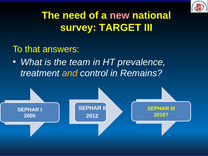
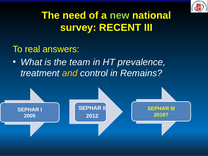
new colour: pink -> light green
TARGET: TARGET -> RECENT
that: that -> real
